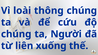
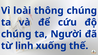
liên: liên -> linh
